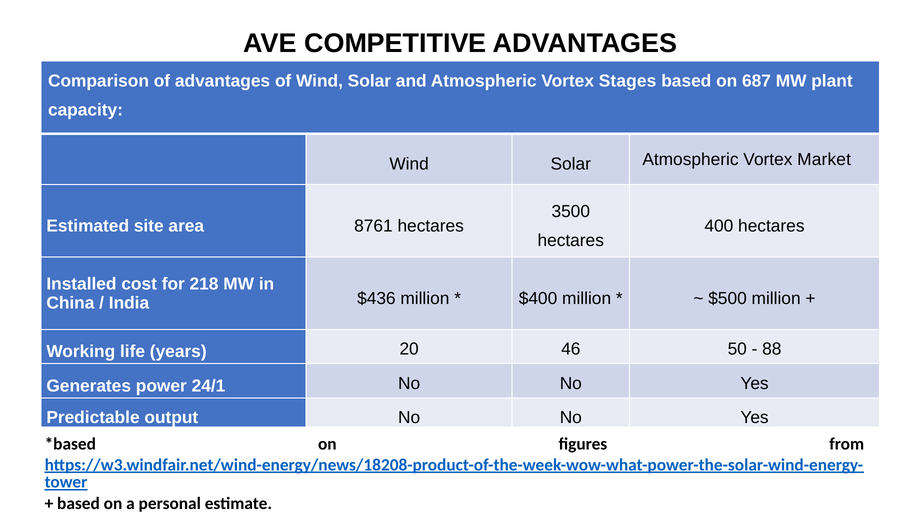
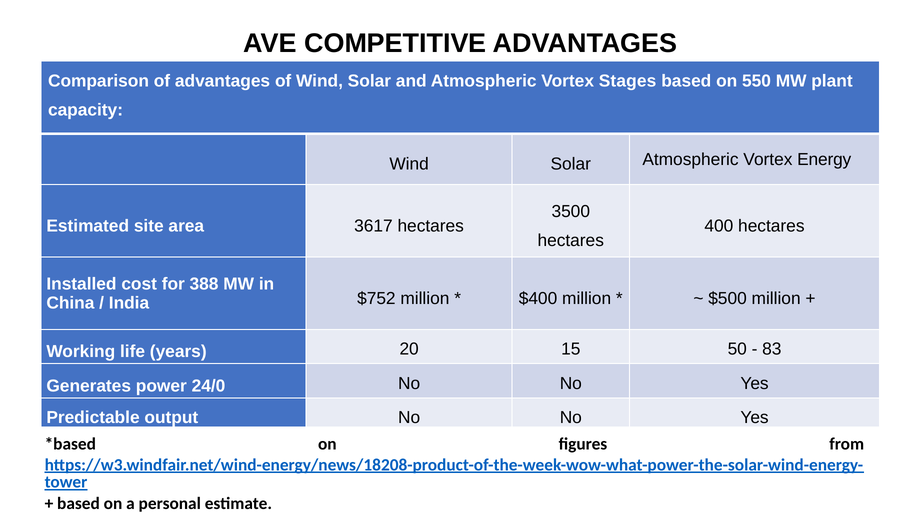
687: 687 -> 550
Market: Market -> Energy
8761: 8761 -> 3617
218: 218 -> 388
$436: $436 -> $752
46: 46 -> 15
88: 88 -> 83
24/1: 24/1 -> 24/0
